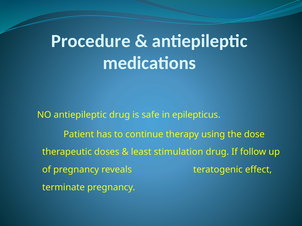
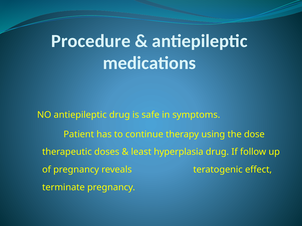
epilepticus: epilepticus -> symptoms
stimulation: stimulation -> hyperplasia
